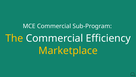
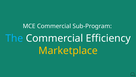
The colour: yellow -> light blue
